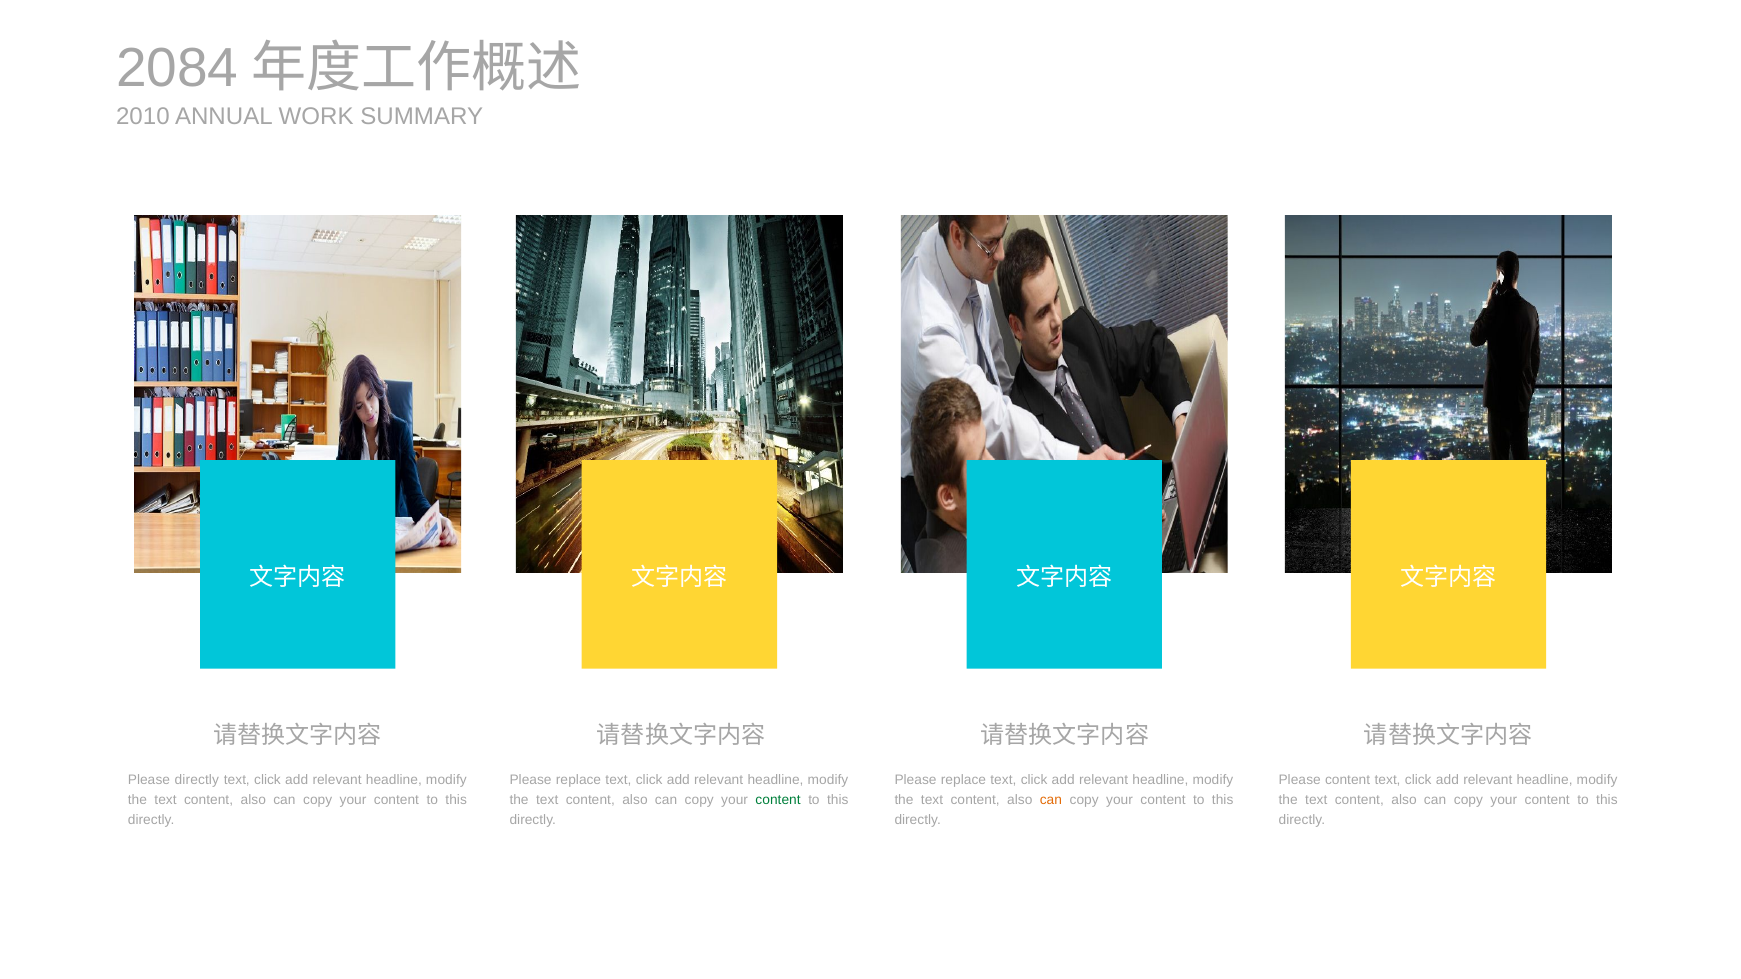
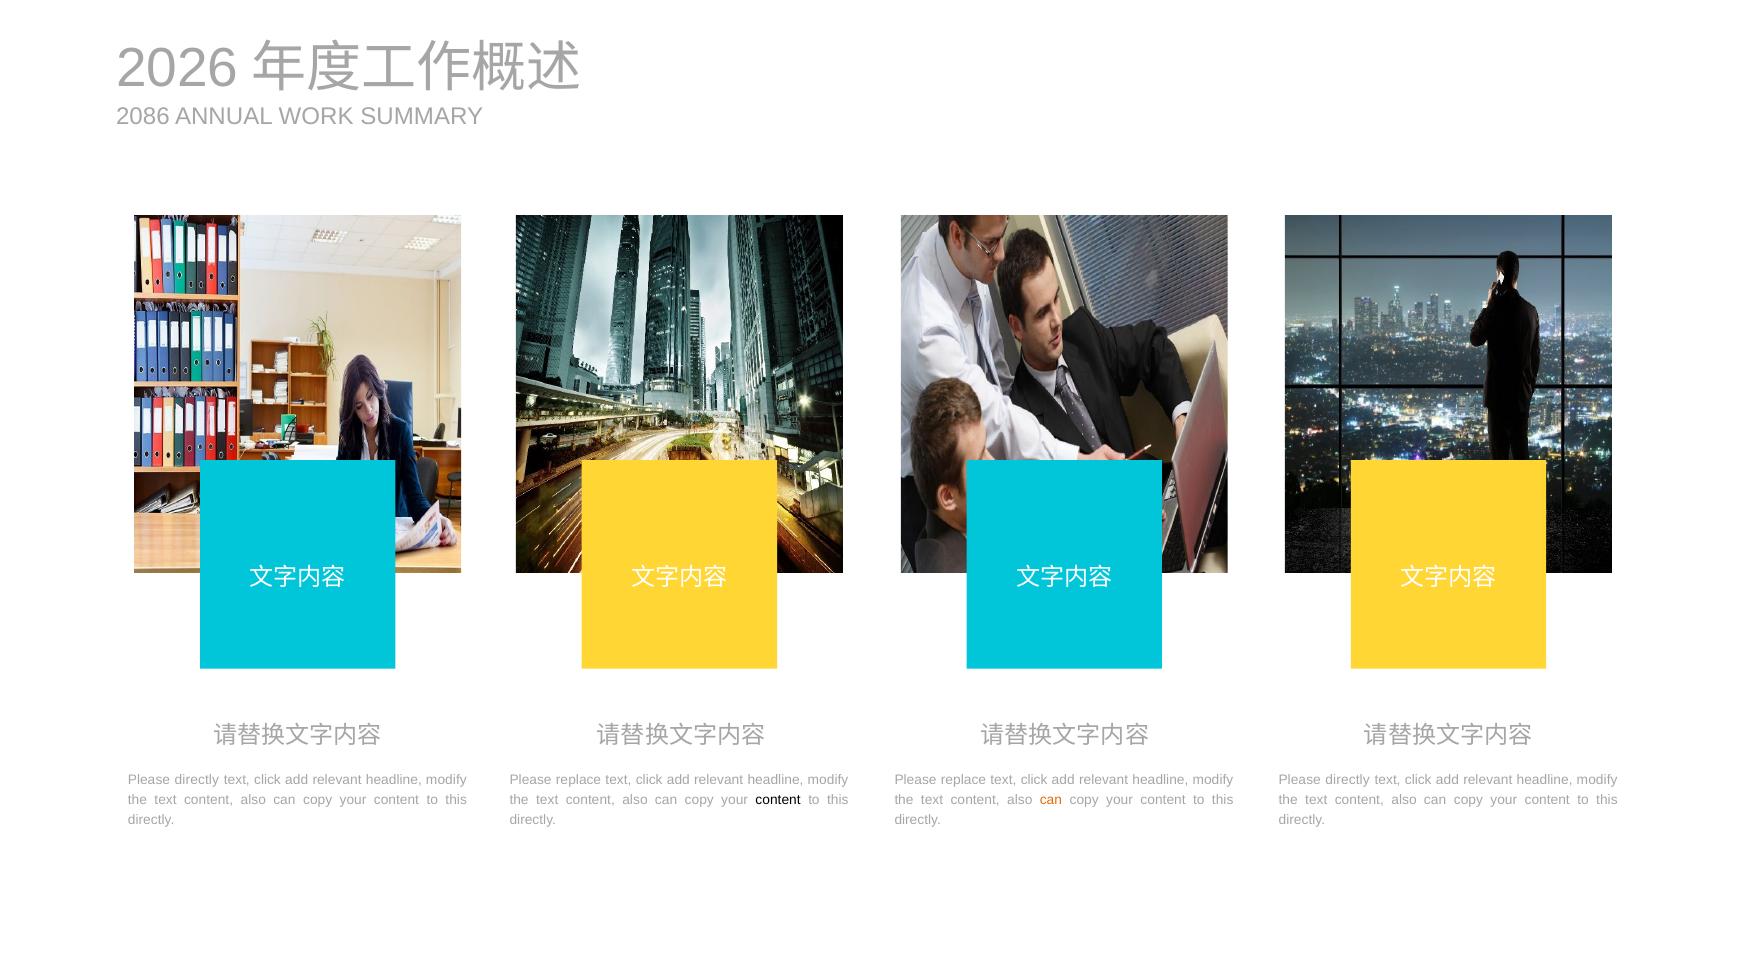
2084: 2084 -> 2026
2010: 2010 -> 2086
content at (1348, 780): content -> directly
content at (778, 800) colour: green -> black
